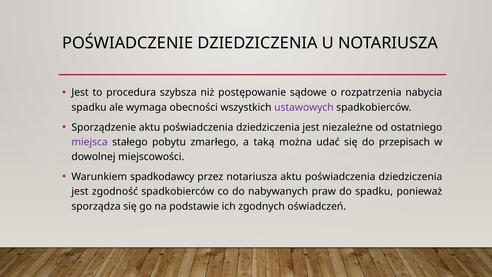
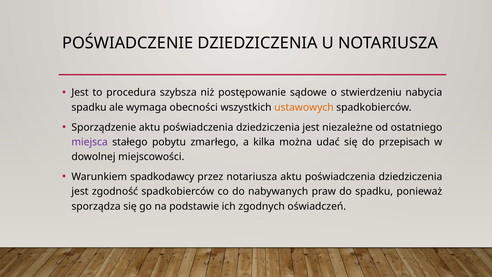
rozpatrzenia: rozpatrzenia -> stwierdzeniu
ustawowych colour: purple -> orange
taką: taką -> kilka
